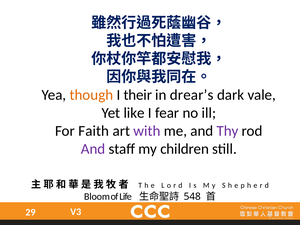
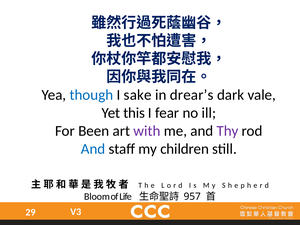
though colour: orange -> blue
their: their -> sake
like: like -> this
Faith: Faith -> Been
And at (93, 149) colour: purple -> blue
548: 548 -> 957
